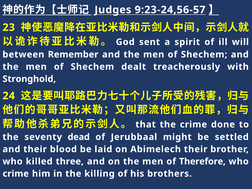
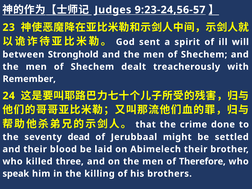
Remember: Remember -> Stronghold
Stronghold: Stronghold -> Remember
crime at (16, 174): crime -> speak
